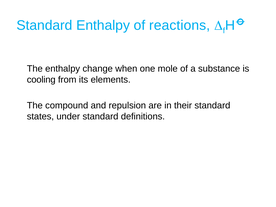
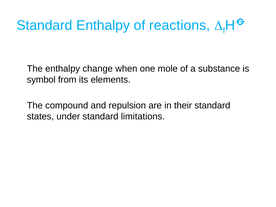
cooling: cooling -> symbol
definitions: definitions -> limitations
